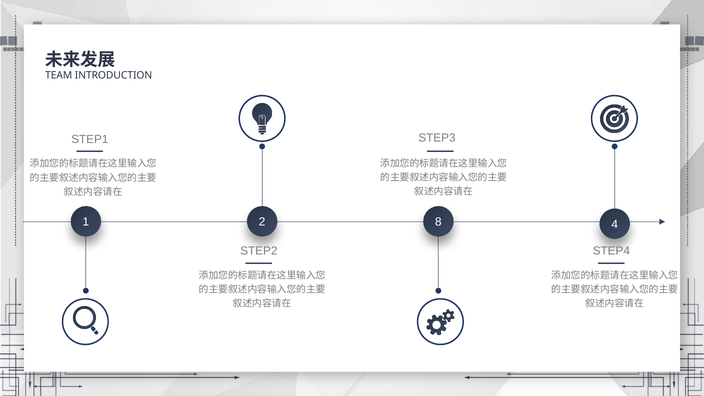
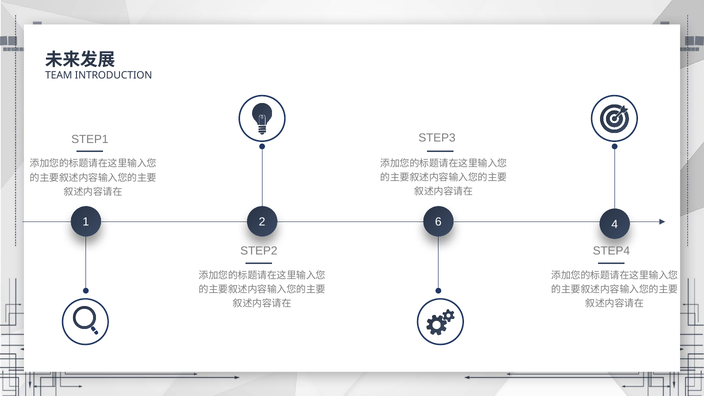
8: 8 -> 6
